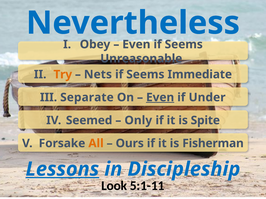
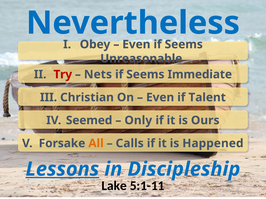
Try colour: orange -> red
Separate: Separate -> Christian
Even at (160, 98) underline: present -> none
Under: Under -> Talent
Spite: Spite -> Ours
Ours: Ours -> Calls
Fisherman: Fisherman -> Happened
Look: Look -> Lake
